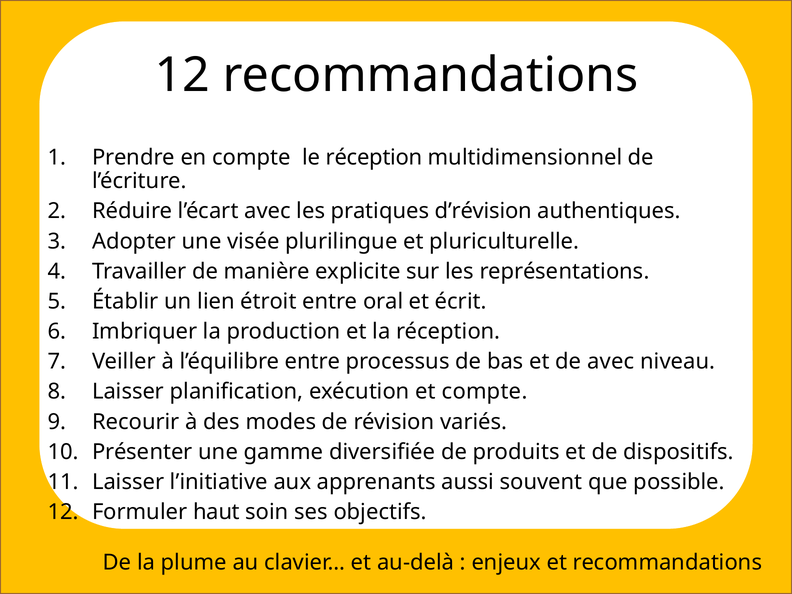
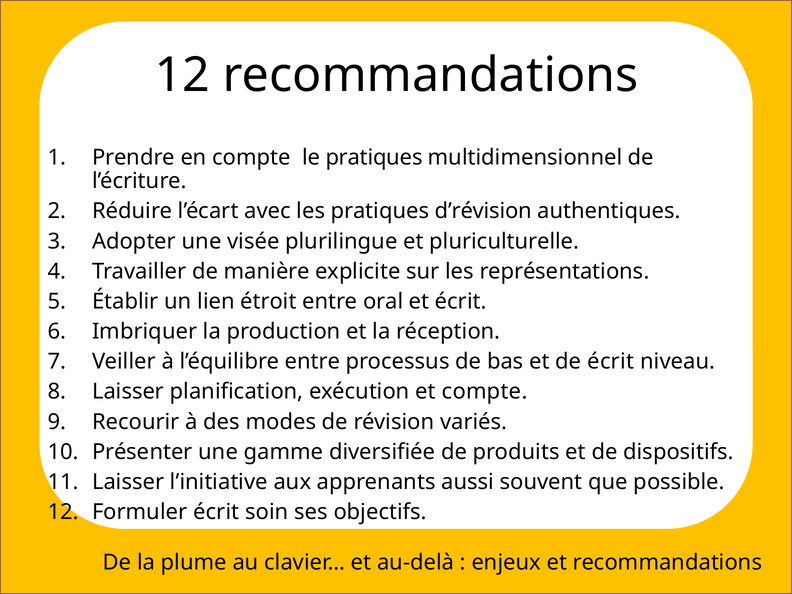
le réception: réception -> pratiques
de avec: avec -> écrit
Formuler haut: haut -> écrit
